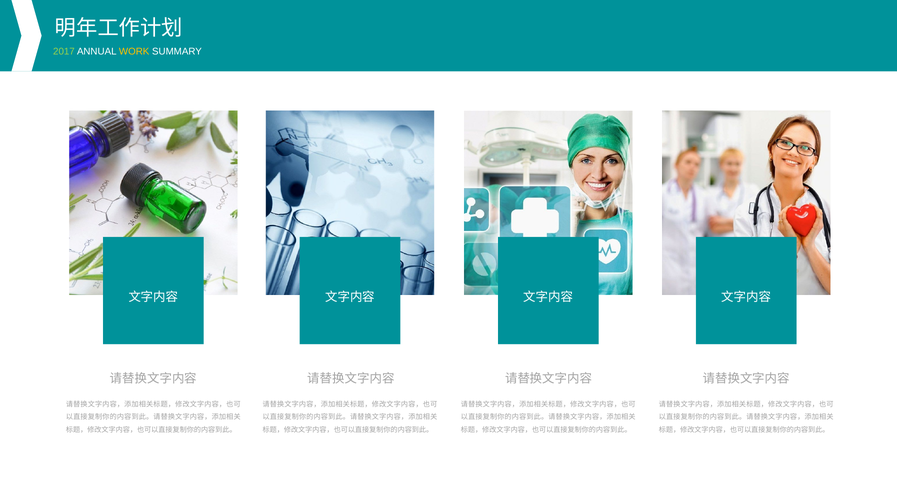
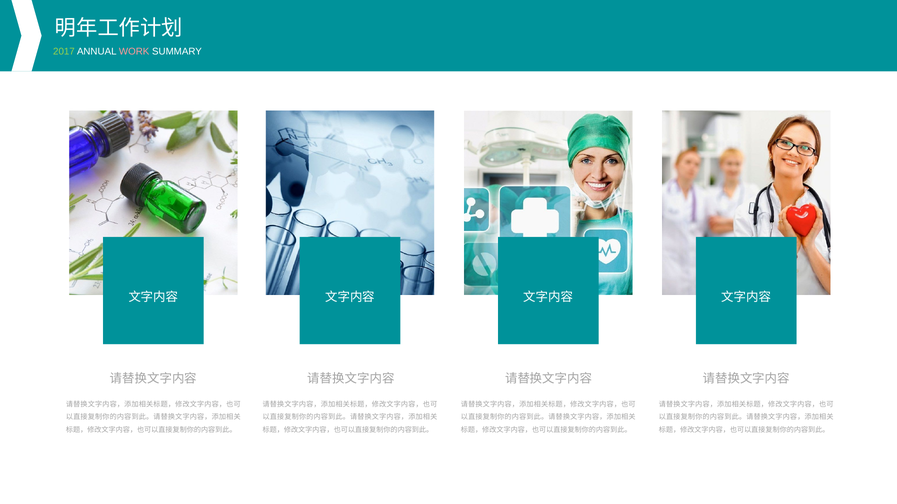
WORK colour: yellow -> pink
